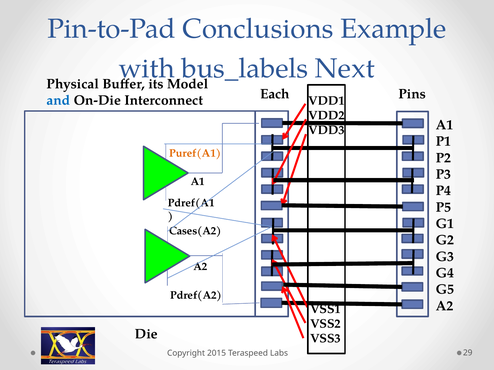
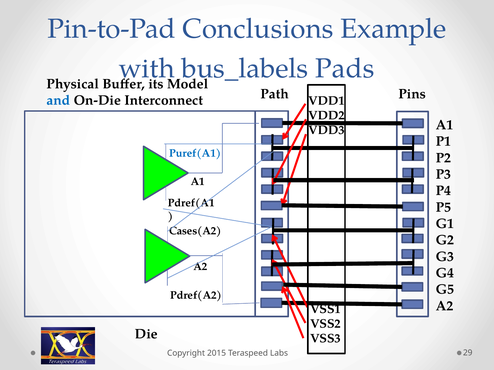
Next: Next -> Pads
Each: Each -> Path
Puref(A1 colour: orange -> blue
